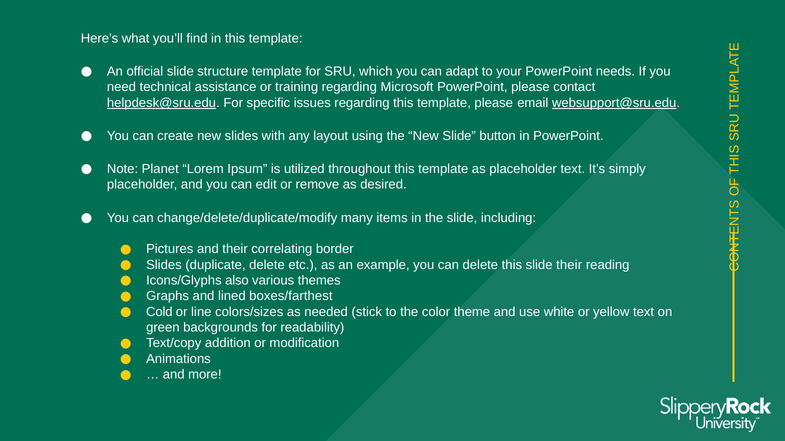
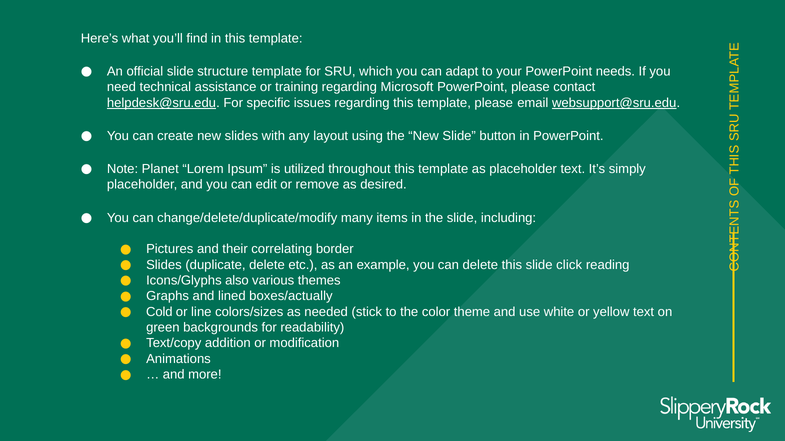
slide their: their -> click
boxes/farthest: boxes/farthest -> boxes/actually
